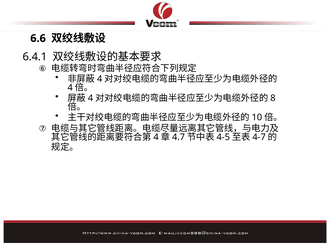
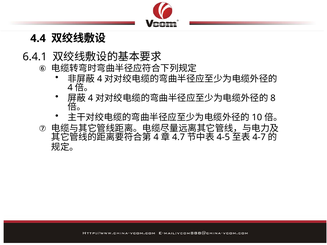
6.6: 6.6 -> 4.4
